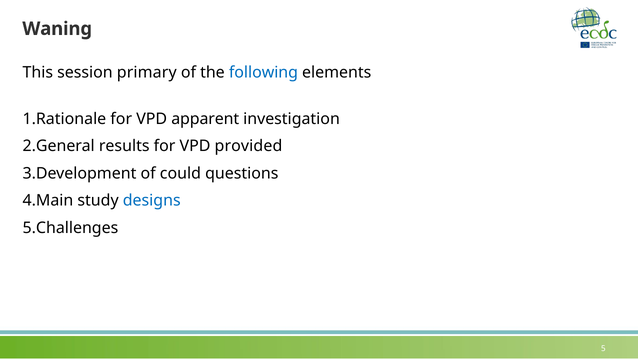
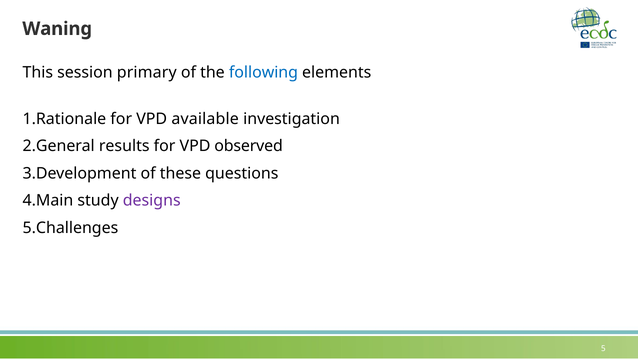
apparent: apparent -> available
provided: provided -> observed
could: could -> these
designs colour: blue -> purple
